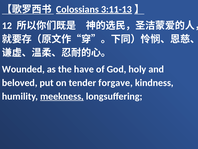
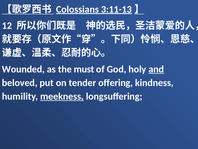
have: have -> must
and underline: none -> present
forgave: forgave -> offering
